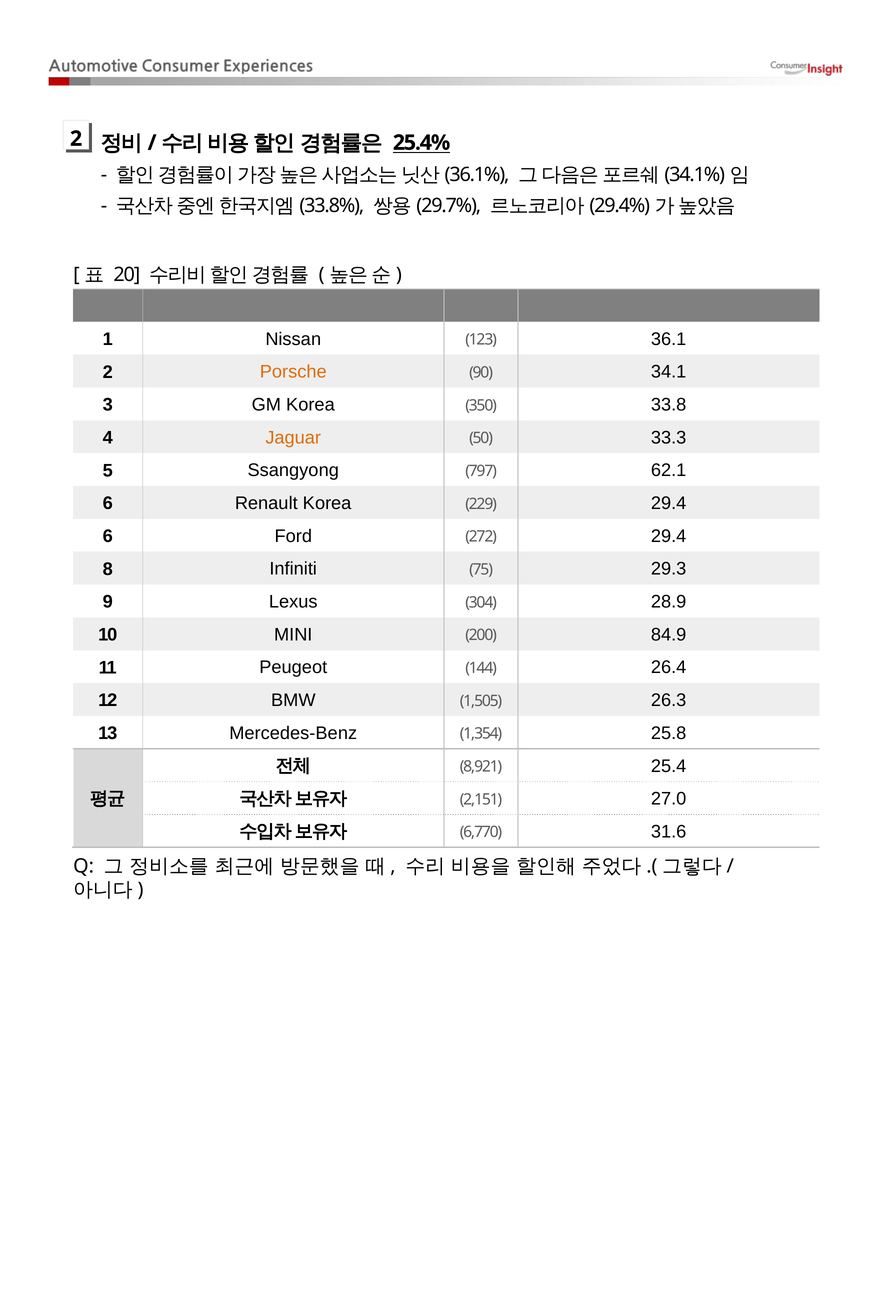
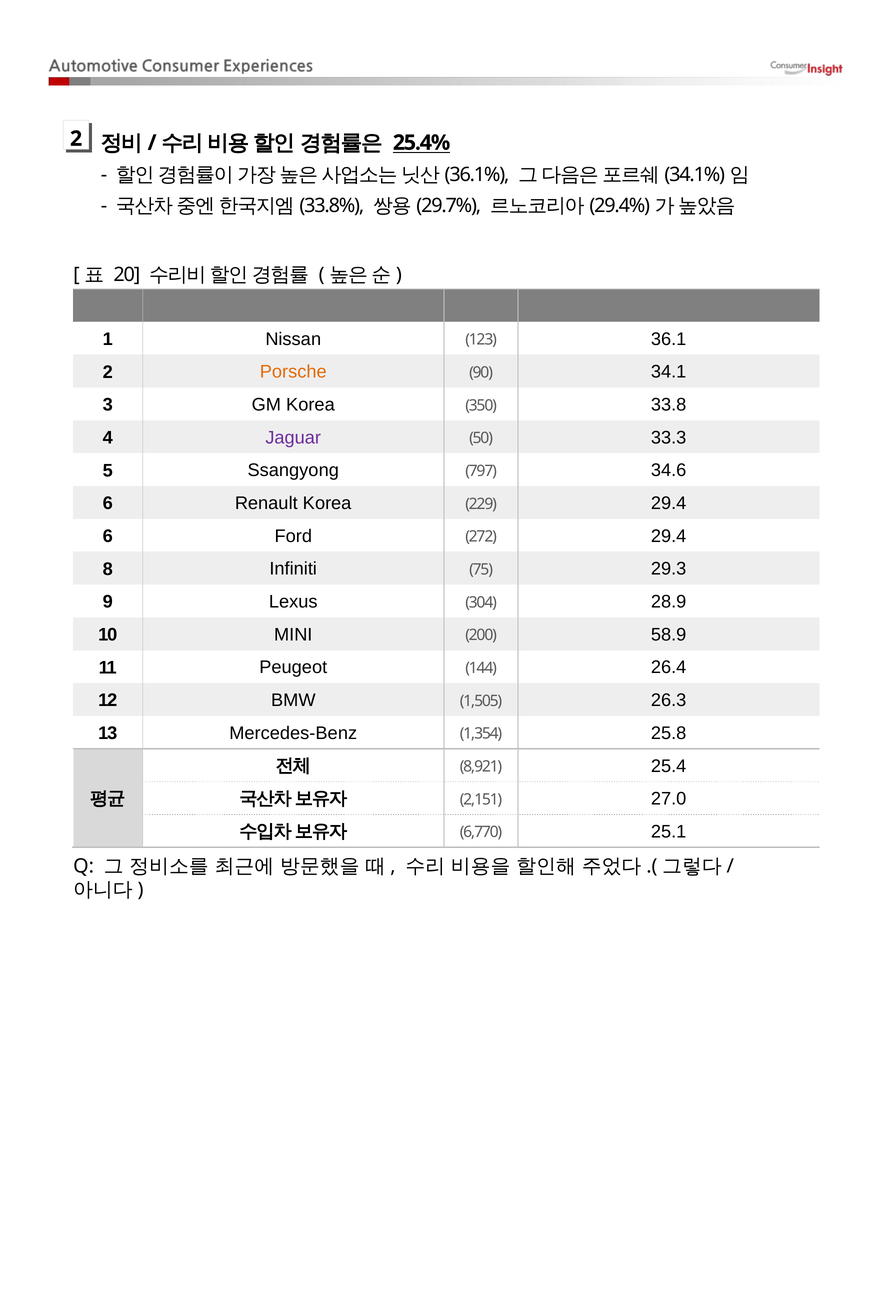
Jaguar colour: orange -> purple
62.1: 62.1 -> 34.6
84.9: 84.9 -> 58.9
31.6: 31.6 -> 25.1
